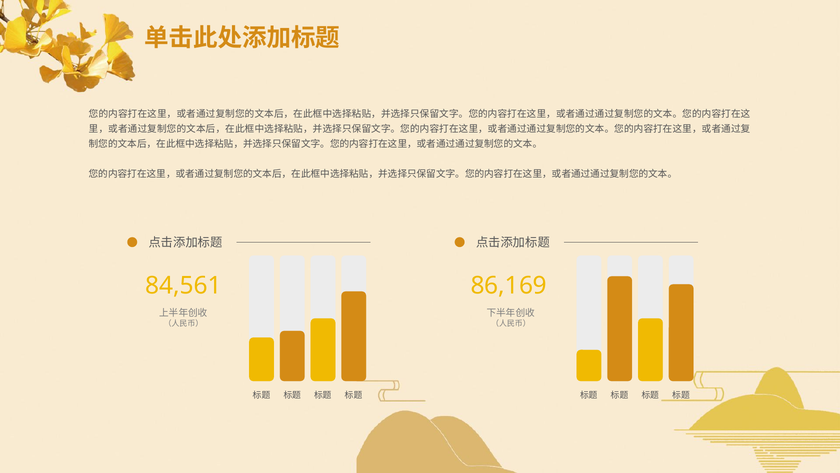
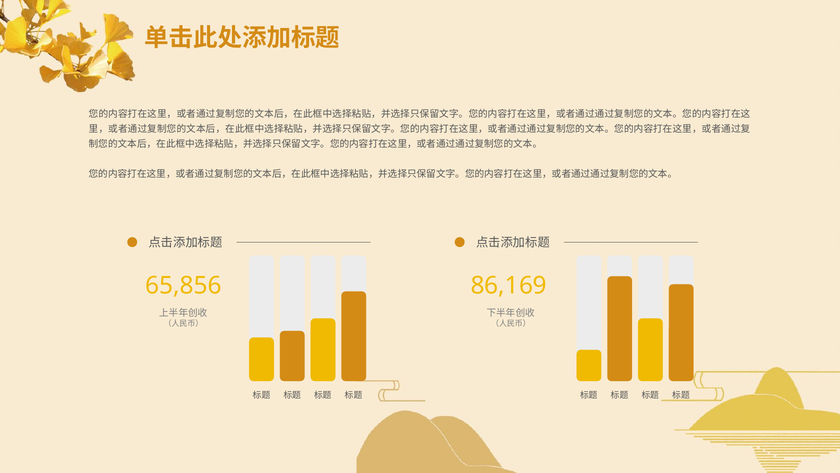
84,561: 84,561 -> 65,856
